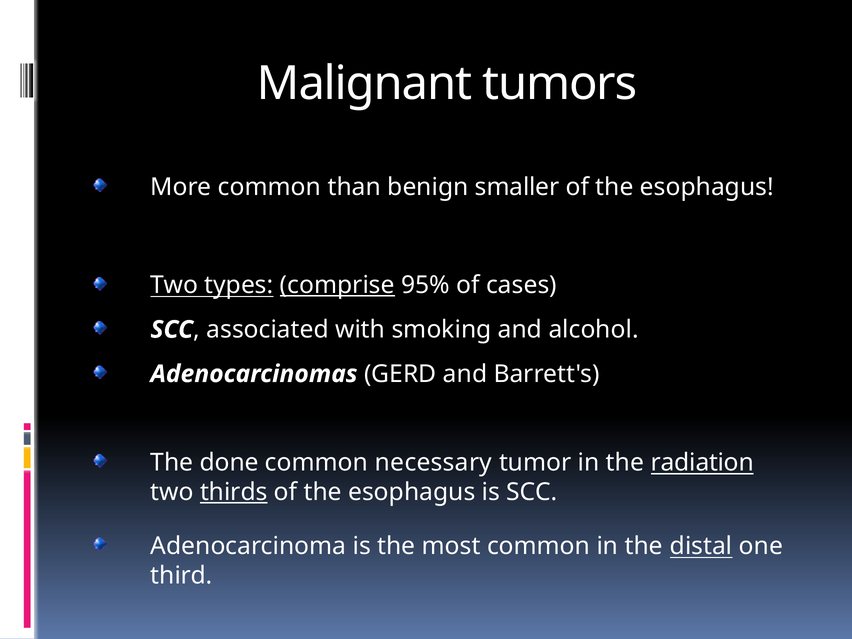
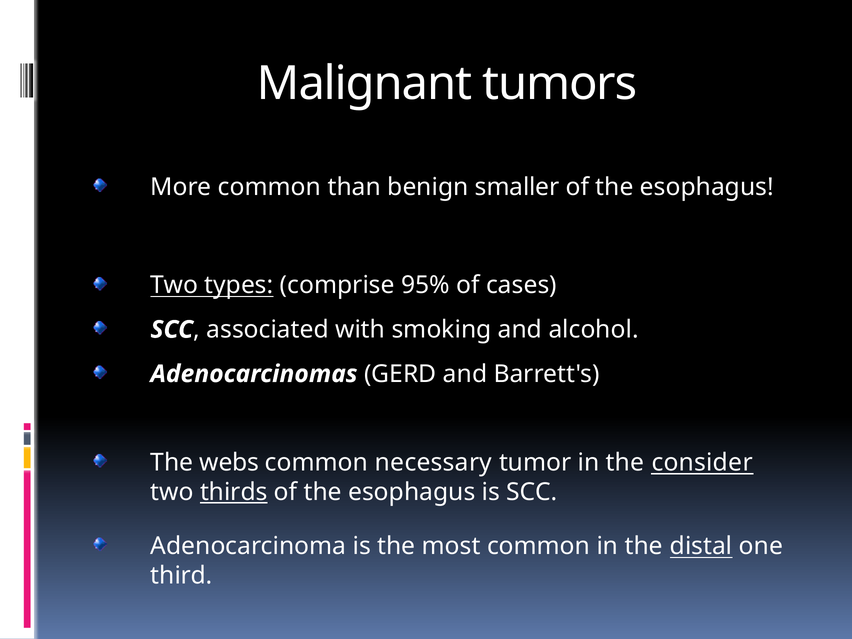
comprise underline: present -> none
done: done -> webs
radiation: radiation -> consider
